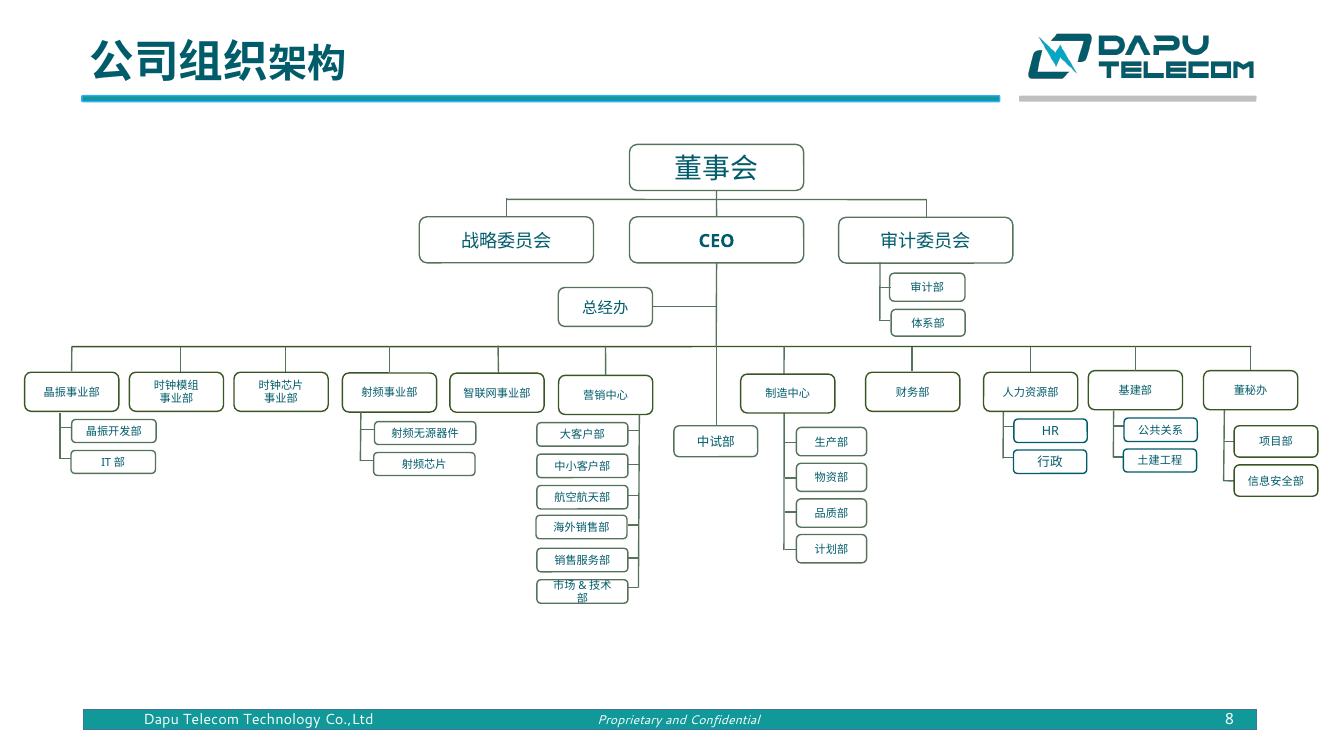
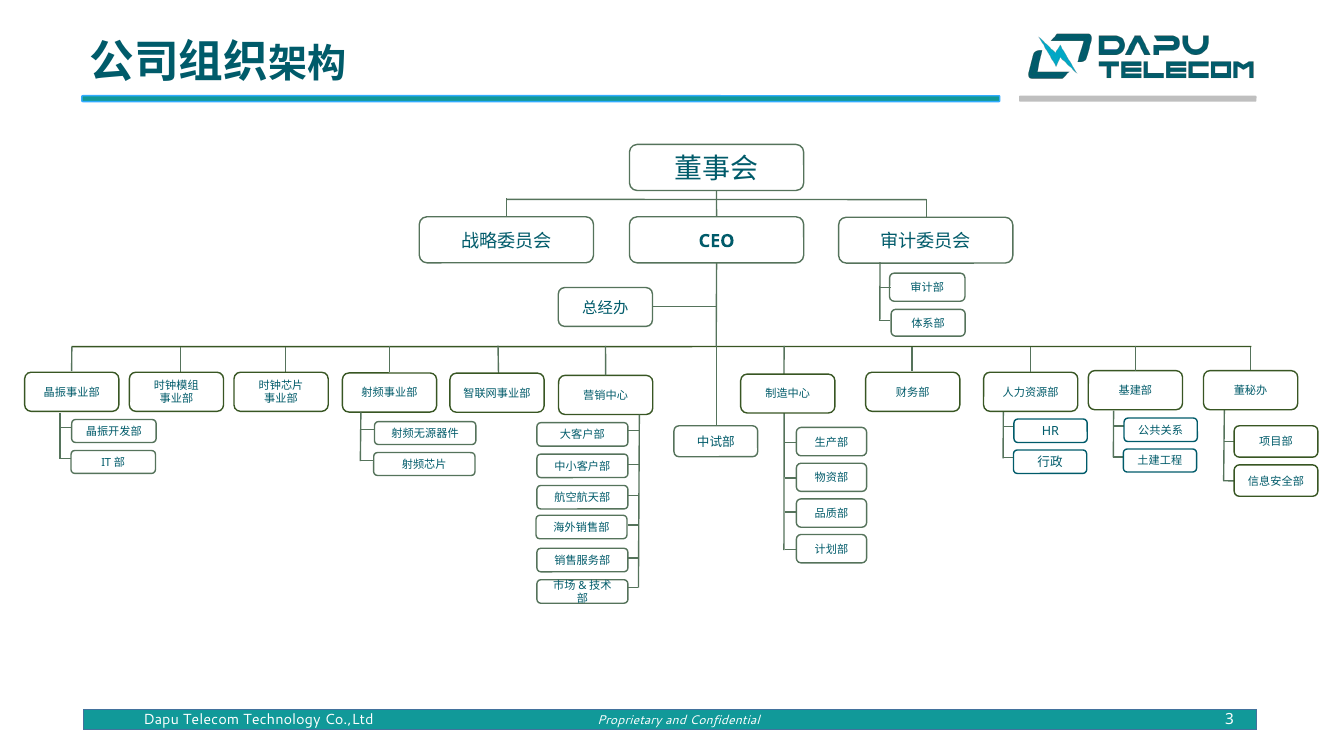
8: 8 -> 3
